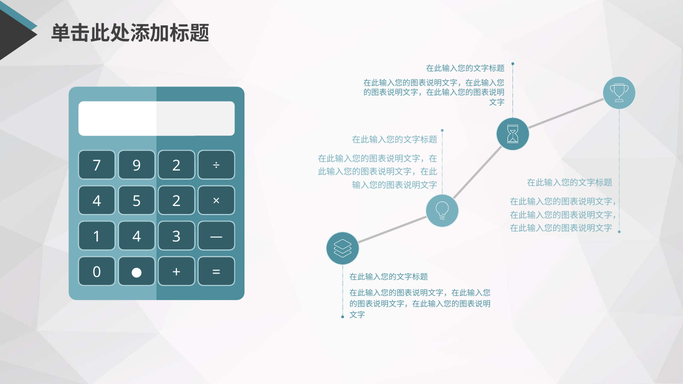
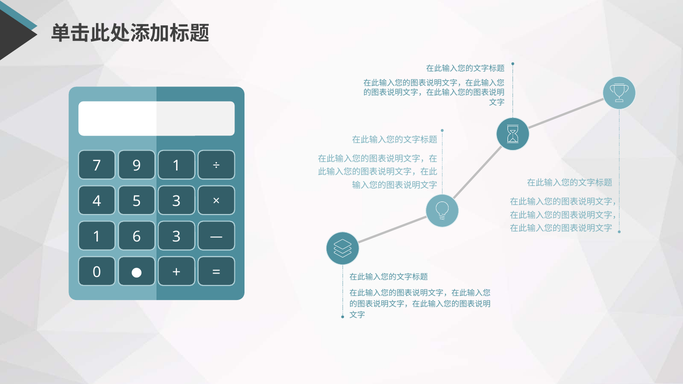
9 2: 2 -> 1
5 2: 2 -> 3
1 4: 4 -> 6
